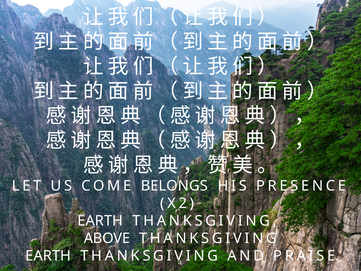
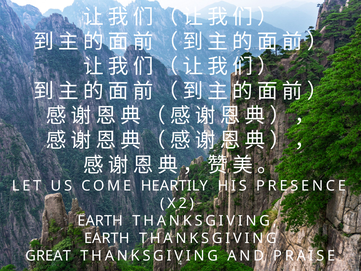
BELONGS: BELONGS -> HEARTILY
ABOVE at (107, 238): ABOVE -> EARTH
EARTH at (48, 256): EARTH -> GREAT
